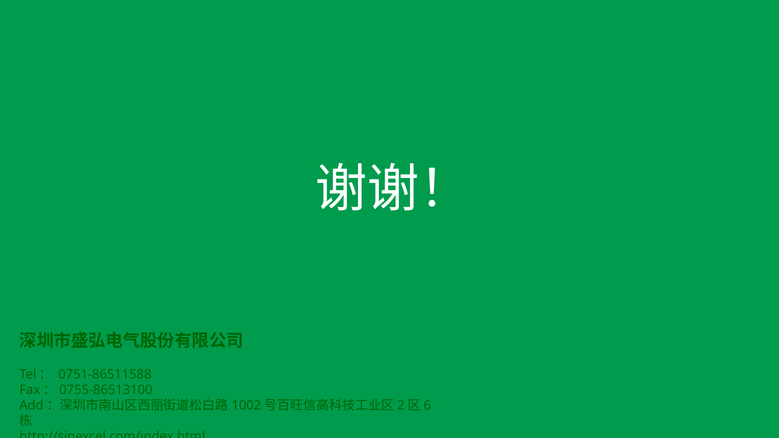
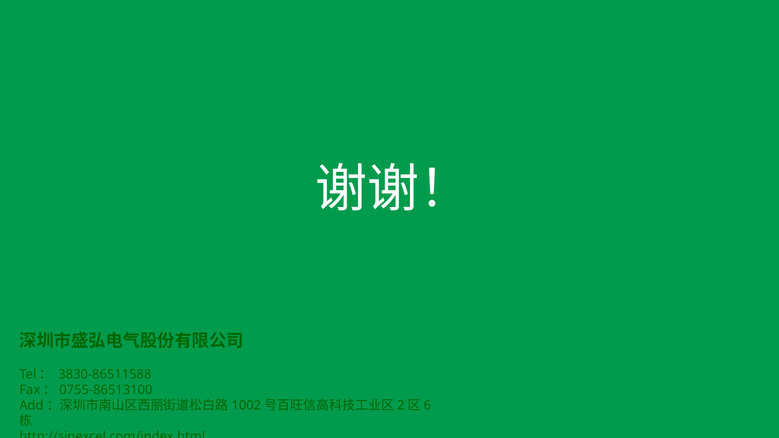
0751-86511588: 0751-86511588 -> 3830-86511588
